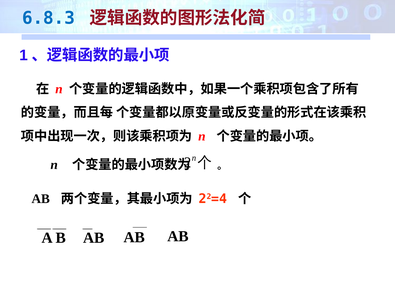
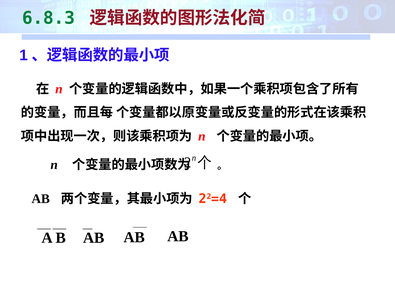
6.8.3 colour: blue -> green
